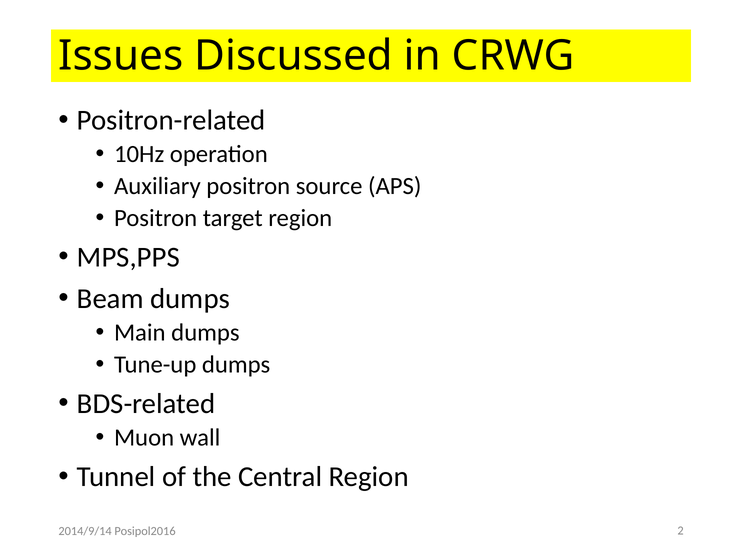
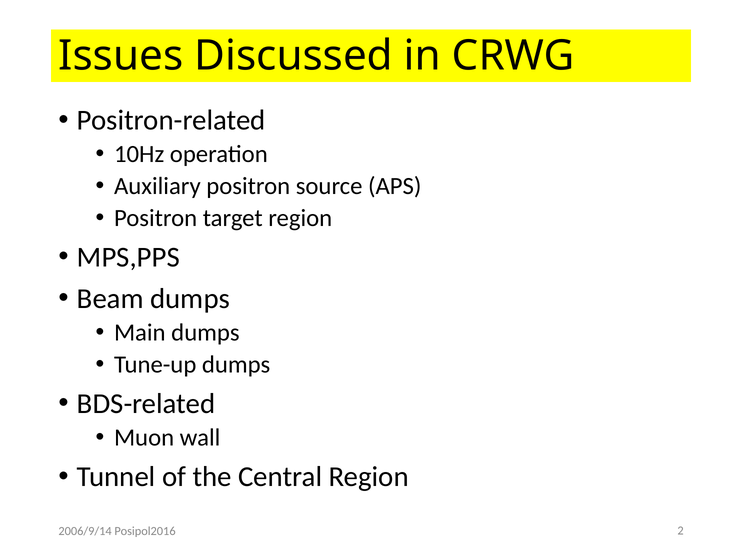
2014/9/14: 2014/9/14 -> 2006/9/14
